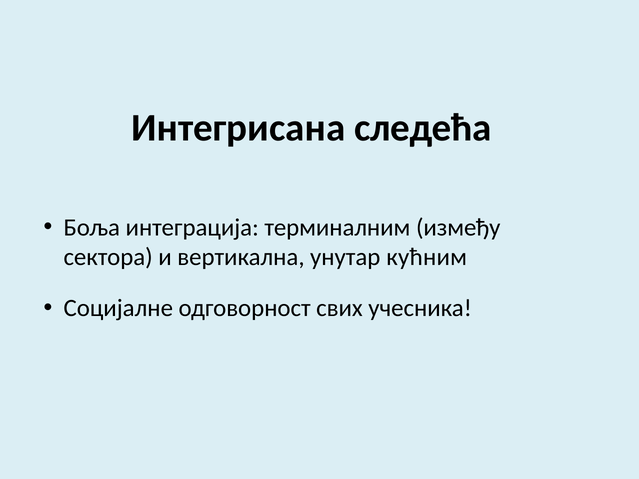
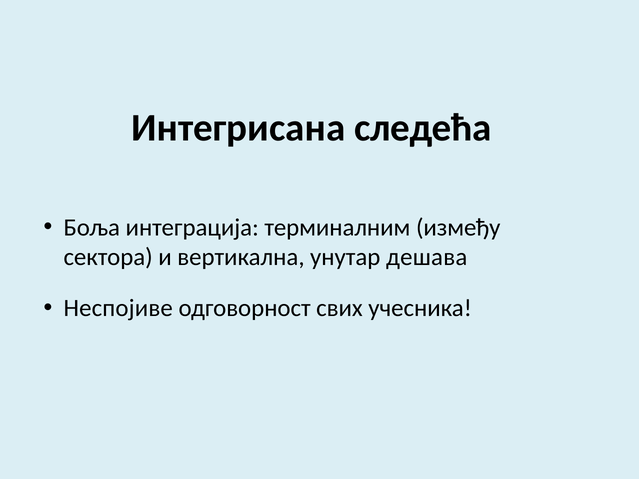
кућним: кућним -> дешава
Социјалне: Социјалне -> Неспојиве
